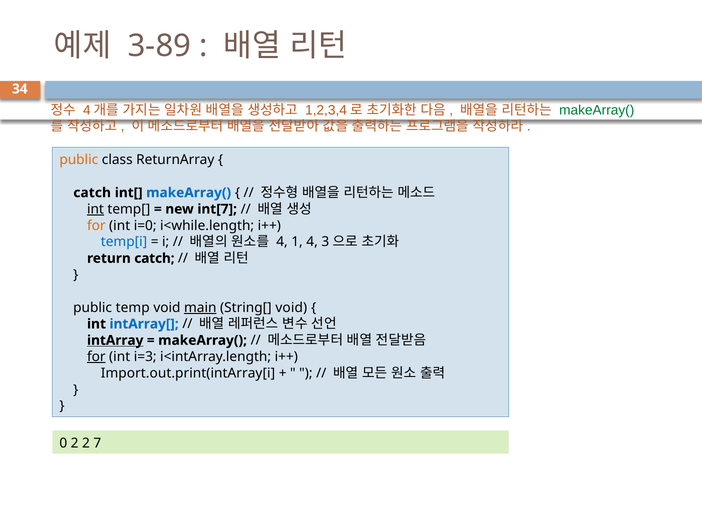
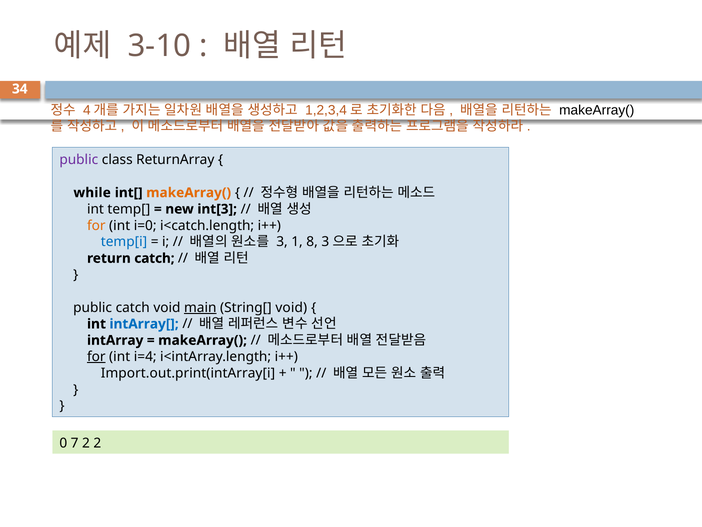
3-89: 3-89 -> 3-10
makeArray( at (597, 110) colour: green -> black
public at (79, 160) colour: orange -> purple
catch at (92, 193): catch -> while
makeArray( at (189, 193) colour: blue -> orange
int at (95, 209) underline: present -> none
int[7: int[7 -> int[3
i<while.length: i<while.length -> i<catch.length
4 at (282, 242): 4 -> 3
1 4: 4 -> 8
public temp: temp -> catch
intArray underline: present -> none
i=3: i=3 -> i=4
0 2: 2 -> 7
2 7: 7 -> 2
